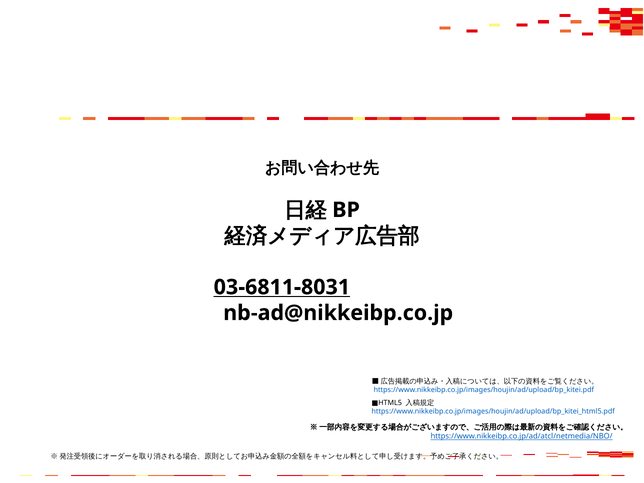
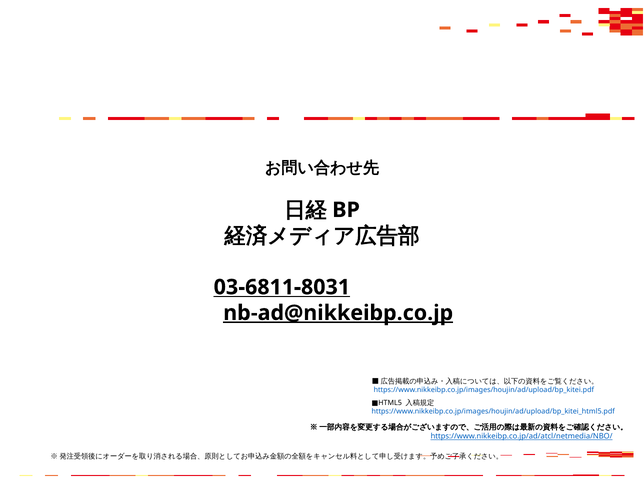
nb-ad@nikkeibp.co.jp underline: none -> present
